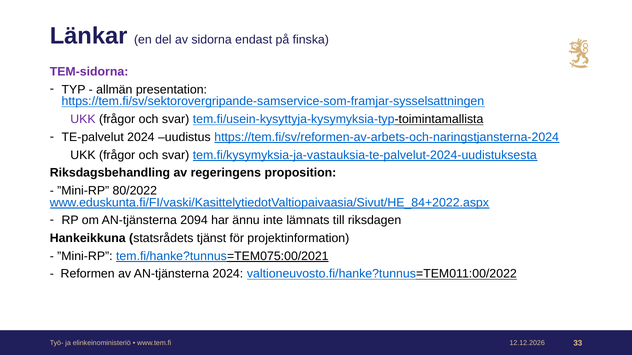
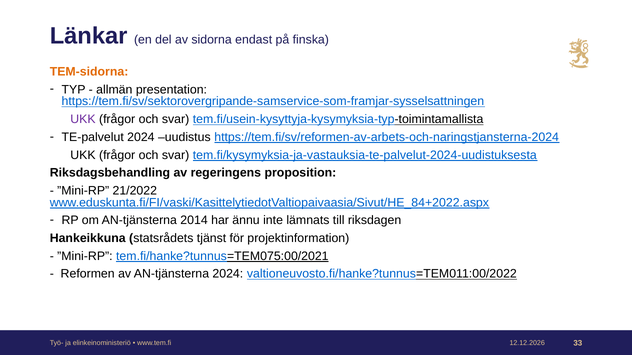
TEM-sidorna colour: purple -> orange
80/2022: 80/2022 -> 21/2022
2094: 2094 -> 2014
